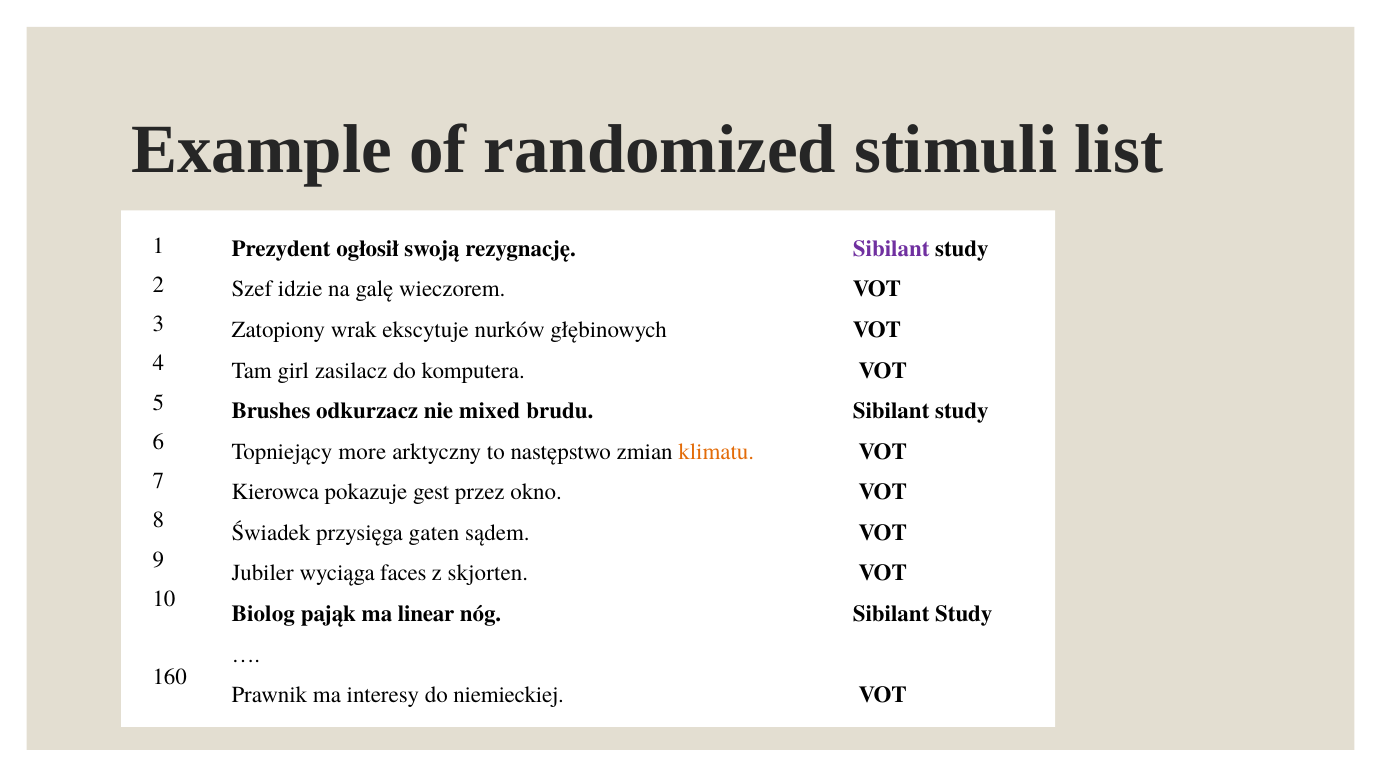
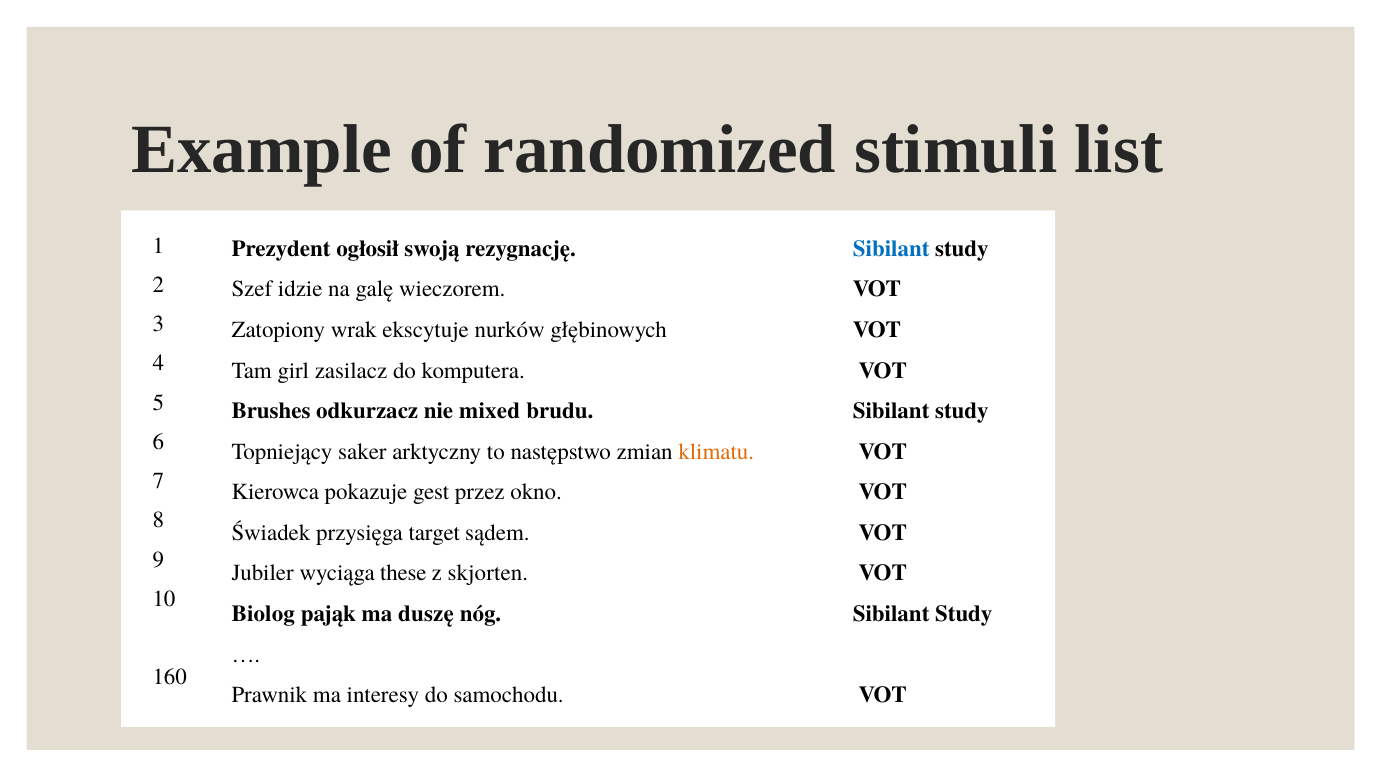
Sibilant at (891, 249) colour: purple -> blue
more: more -> saker
gaten: gaten -> target
faces: faces -> these
linear: linear -> duszę
niemieckiej: niemieckiej -> samochodu
